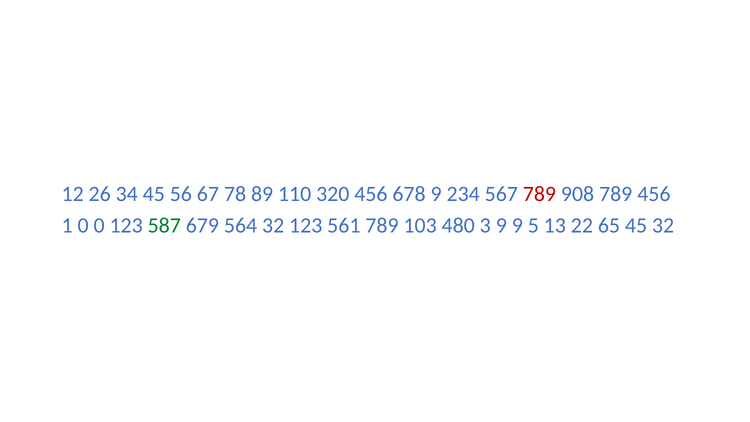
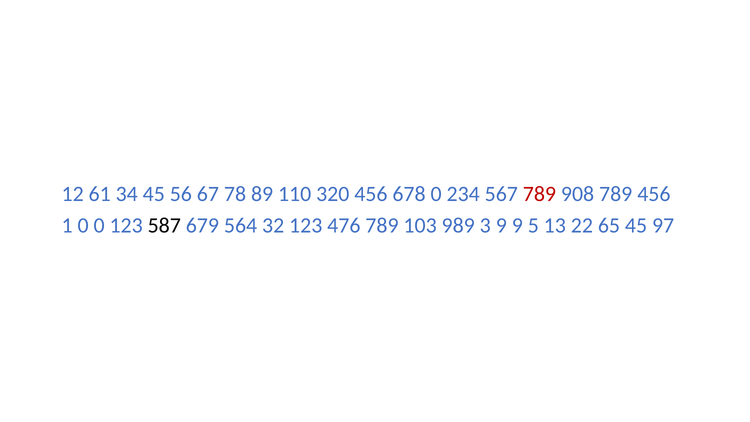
26: 26 -> 61
678 9: 9 -> 0
587 colour: green -> black
561: 561 -> 476
480: 480 -> 989
45 32: 32 -> 97
